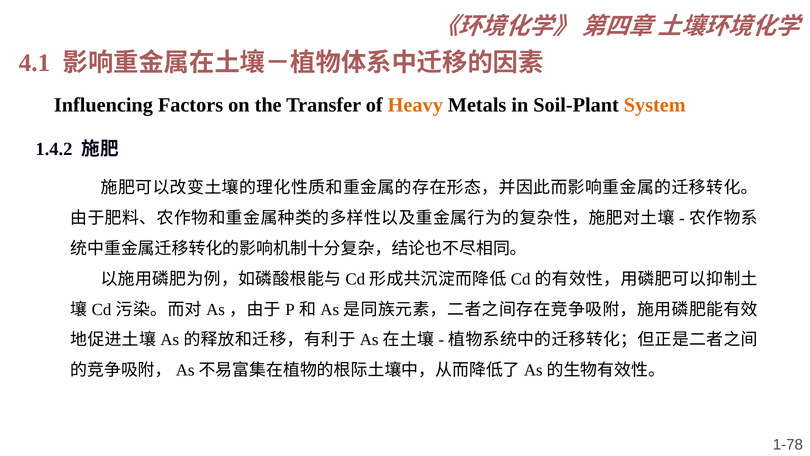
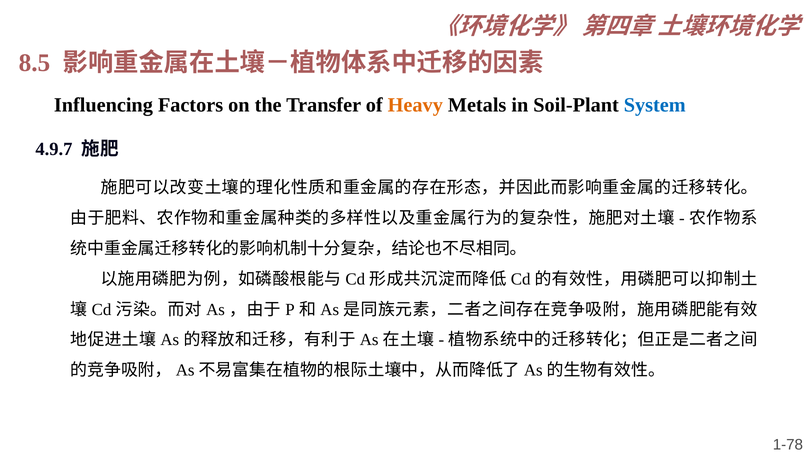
4.1: 4.1 -> 8.5
System colour: orange -> blue
1.4.2: 1.4.2 -> 4.9.7
